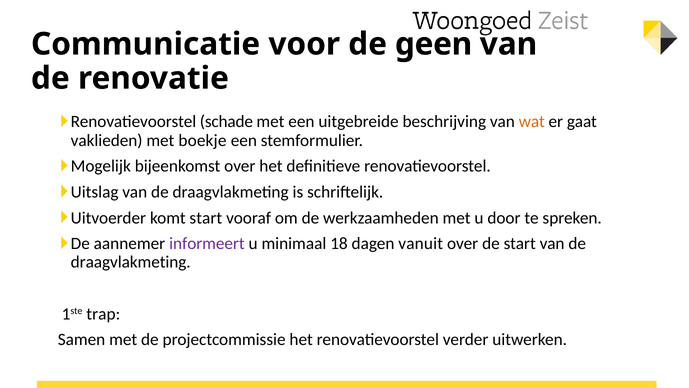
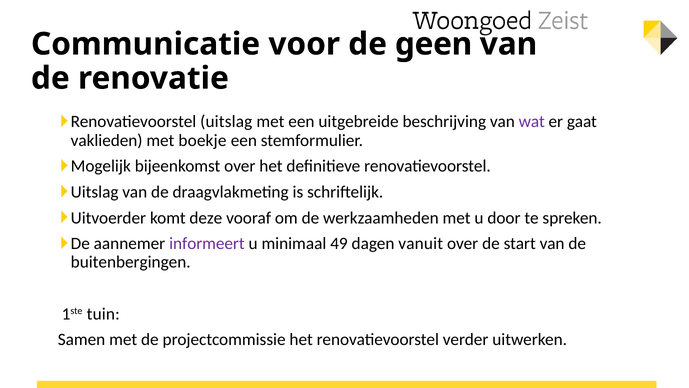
schade at (226, 122): schade -> uitslag
wat colour: orange -> purple
komt start: start -> deze
18: 18 -> 49
draagvlakmeting at (131, 262): draagvlakmeting -> buitenbergingen
trap: trap -> tuin
